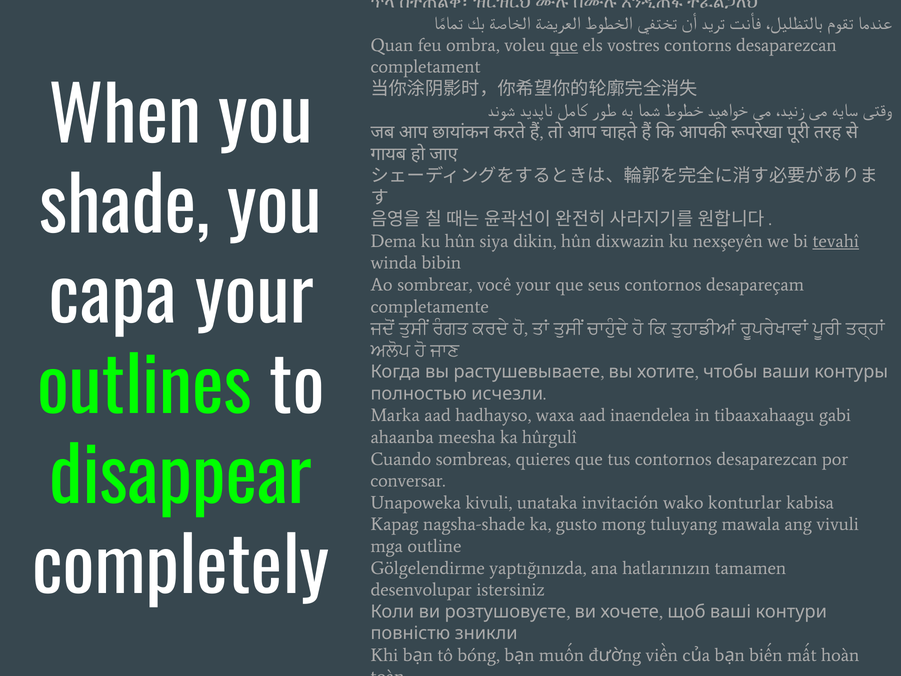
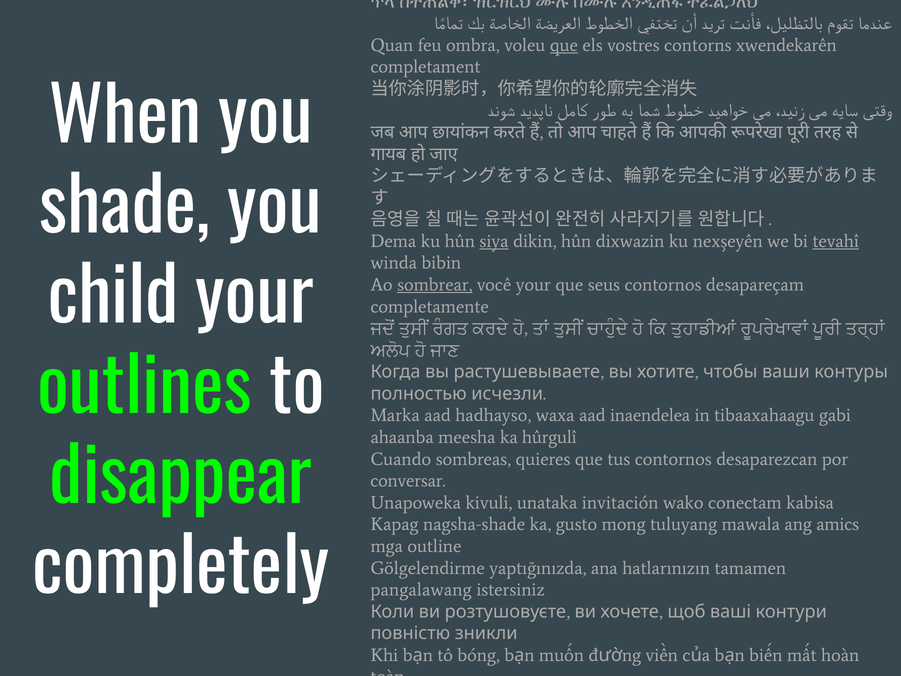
contorns desaparezcan: desaparezcan -> xwendekarên
siya underline: none -> present
capa: capa -> child
sombrear underline: none -> present
konturlar: konturlar -> conectam
vivuli: vivuli -> amics
desenvolupar: desenvolupar -> pangalawang
